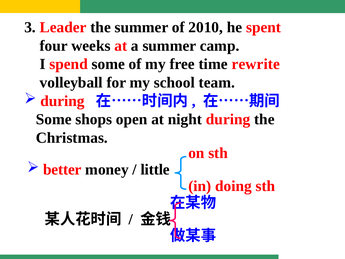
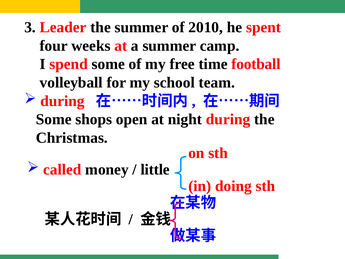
rewrite: rewrite -> football
better: better -> called
